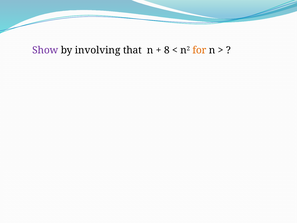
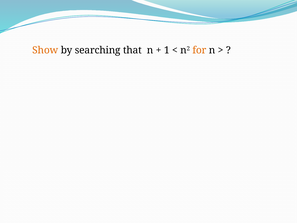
Show colour: purple -> orange
involving: involving -> searching
8: 8 -> 1
